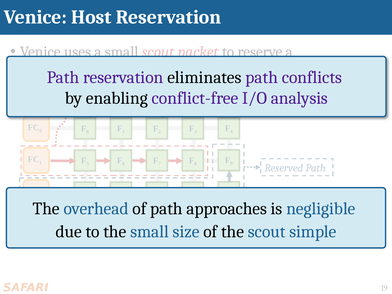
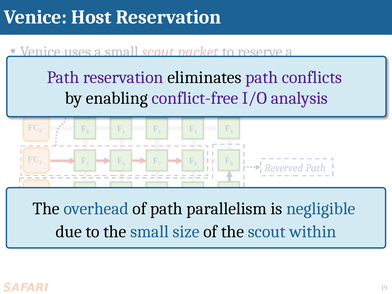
approaches: approaches -> parallelism
simple: simple -> within
